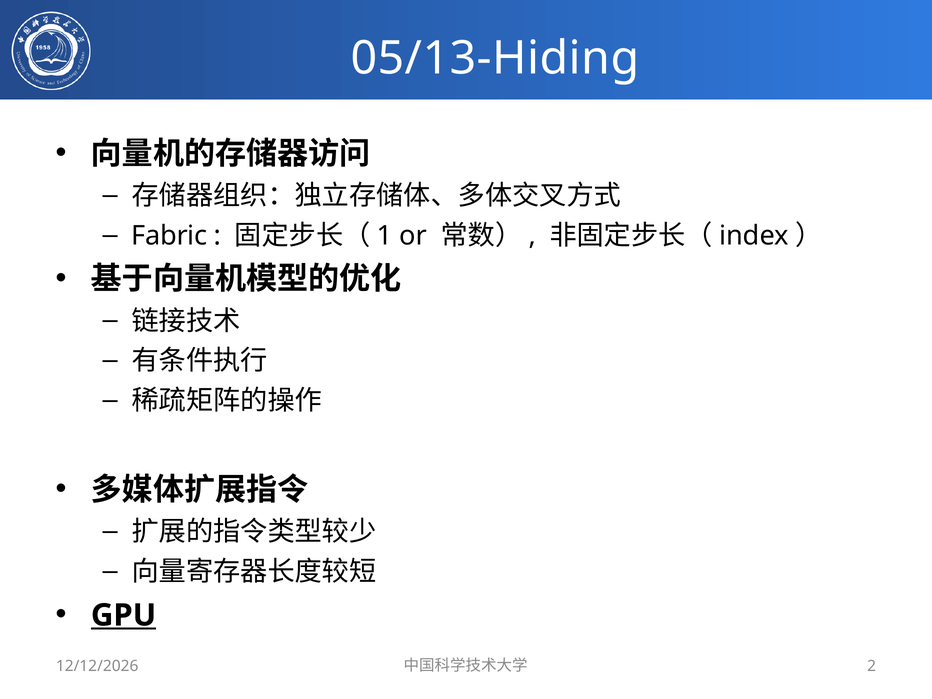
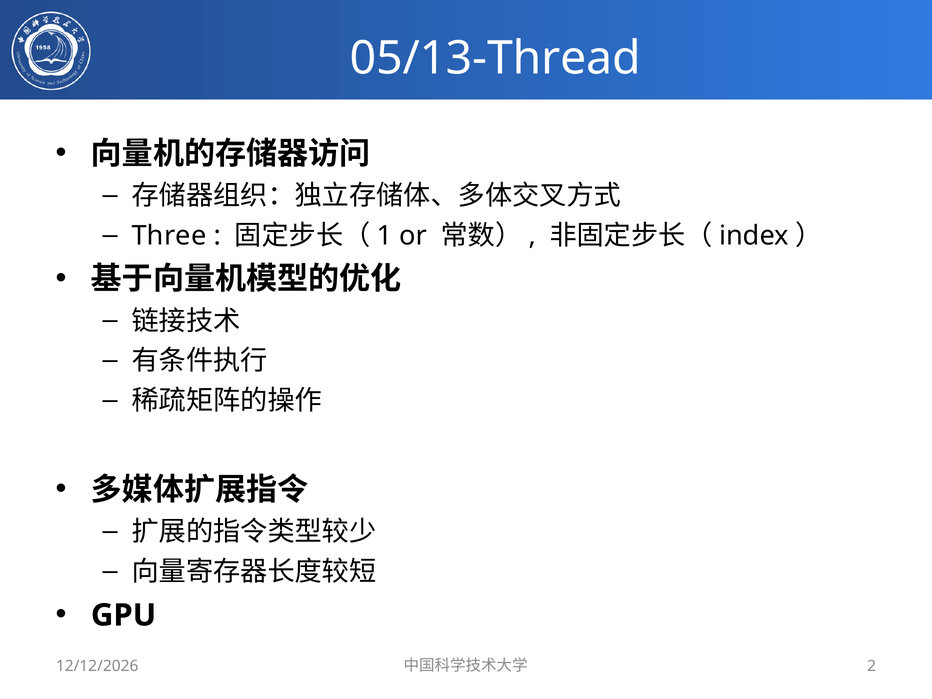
05/13-Hiding: 05/13-Hiding -> 05/13-Thread
Fabric: Fabric -> Three
GPU underline: present -> none
